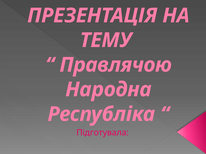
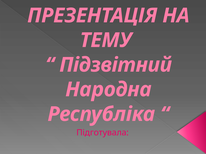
Правлячою: Правлячою -> Підзвітний
